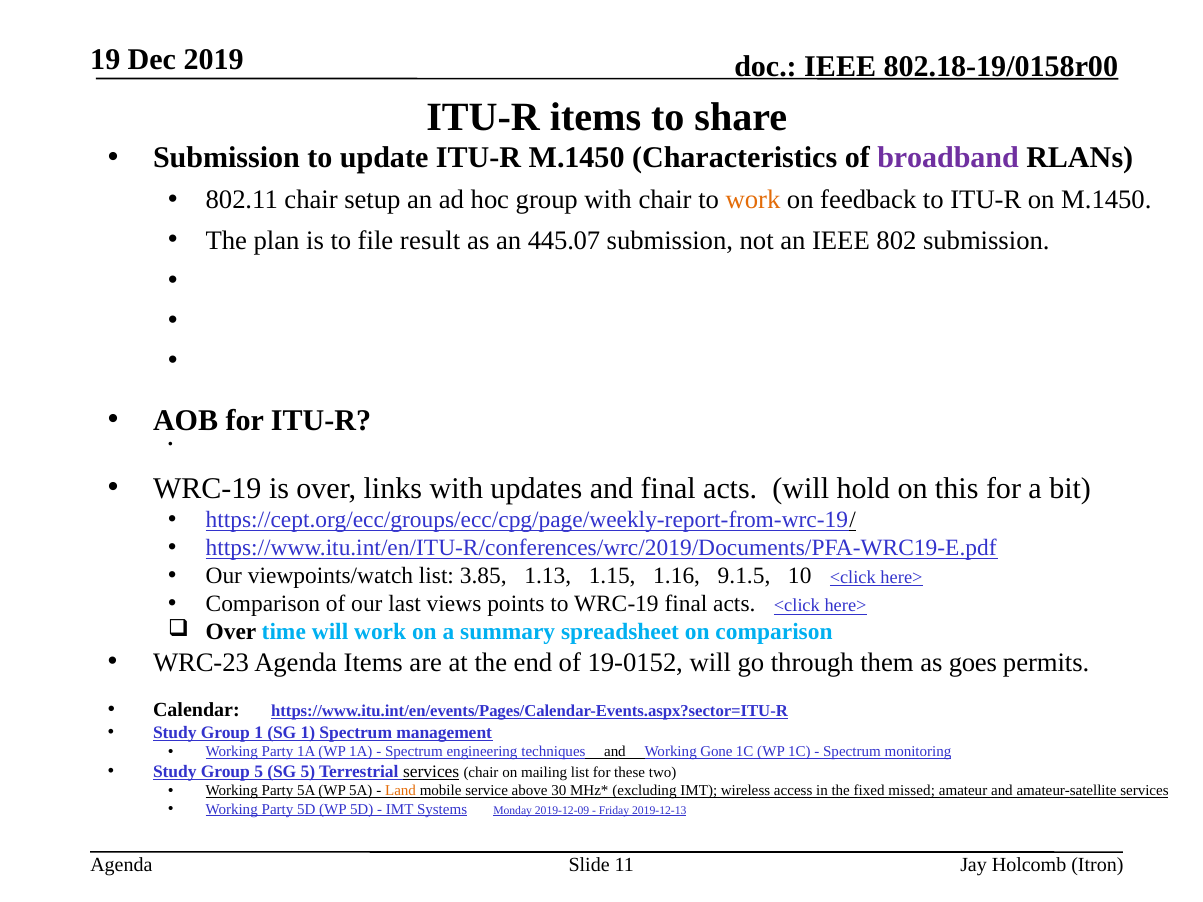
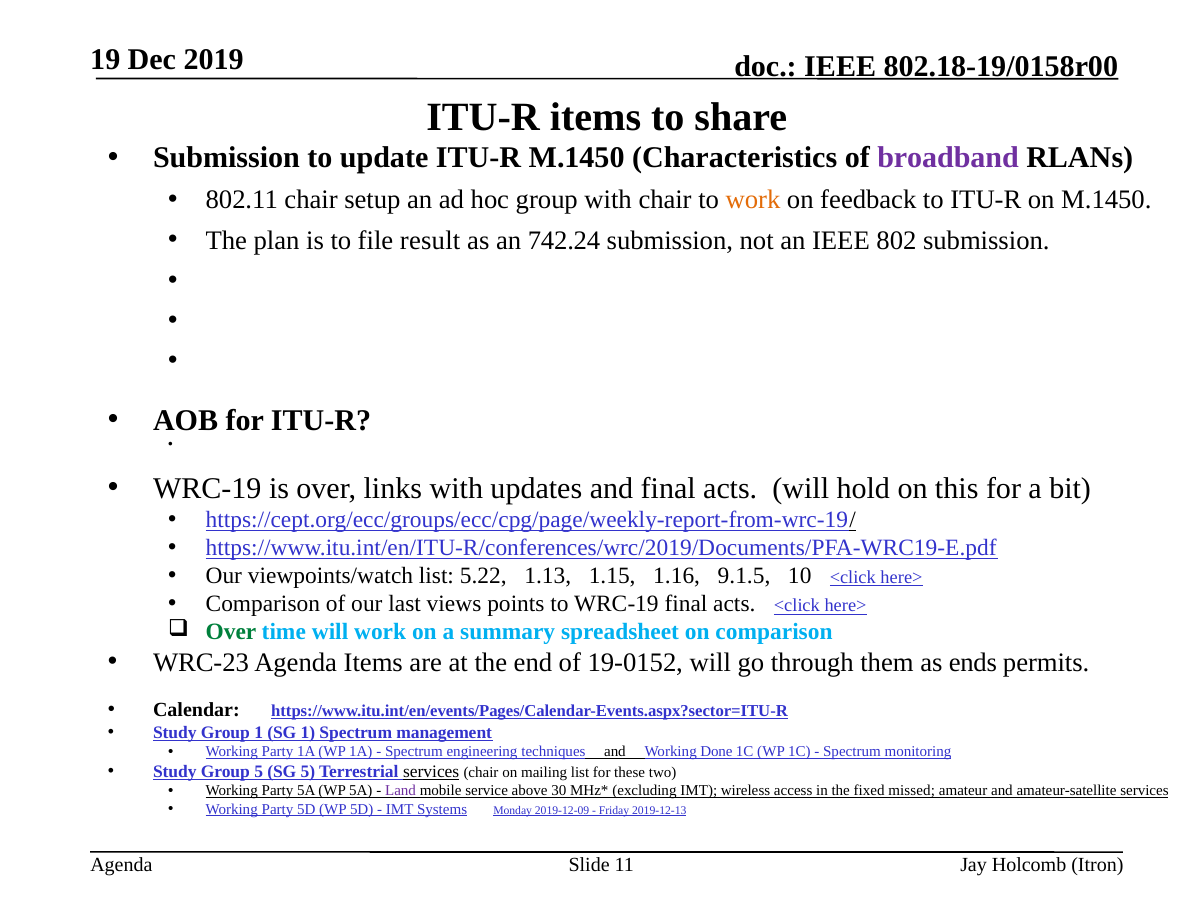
445.07: 445.07 -> 742.24
3.85: 3.85 -> 5.22
Over at (231, 632) colour: black -> green
goes: goes -> ends
Gone: Gone -> Done
Land colour: orange -> purple
